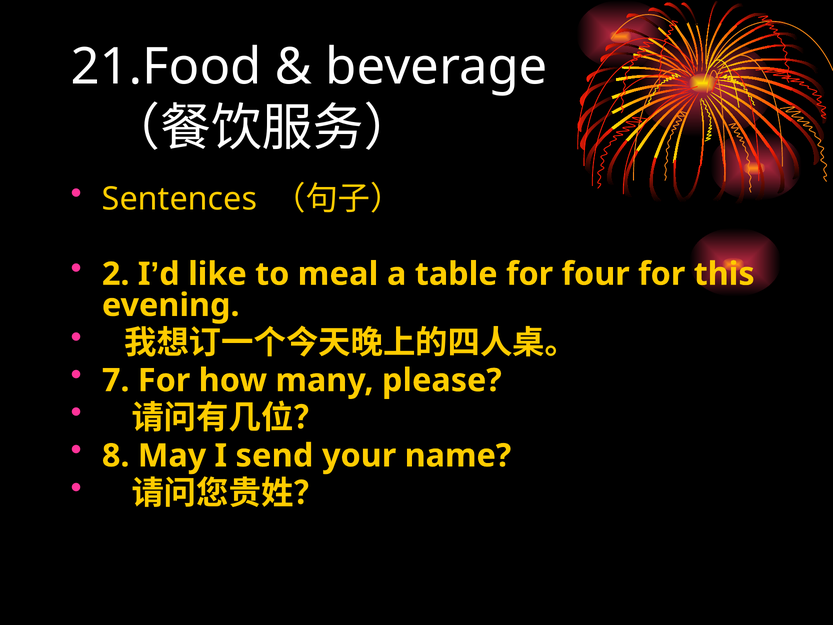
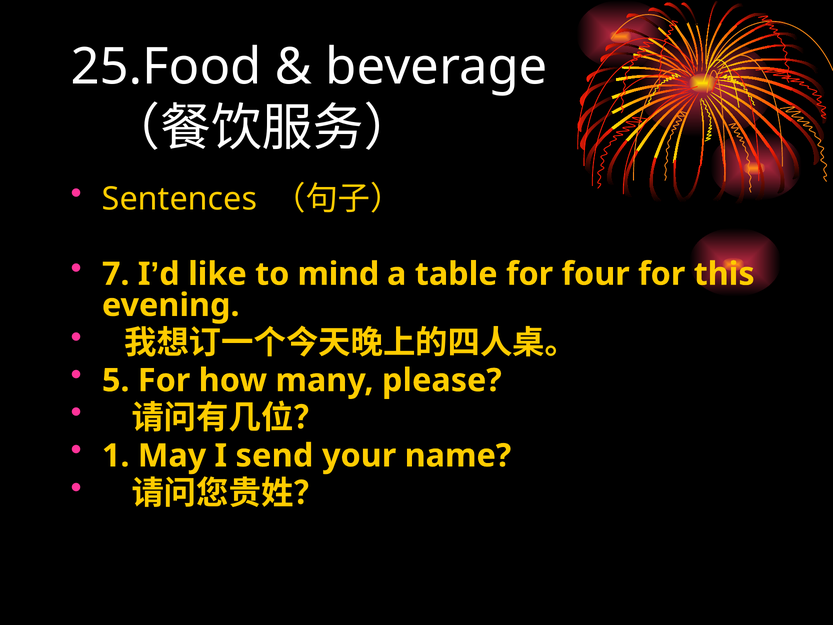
21.Food: 21.Food -> 25.Food
2: 2 -> 7
meal: meal -> mind
7: 7 -> 5
8: 8 -> 1
